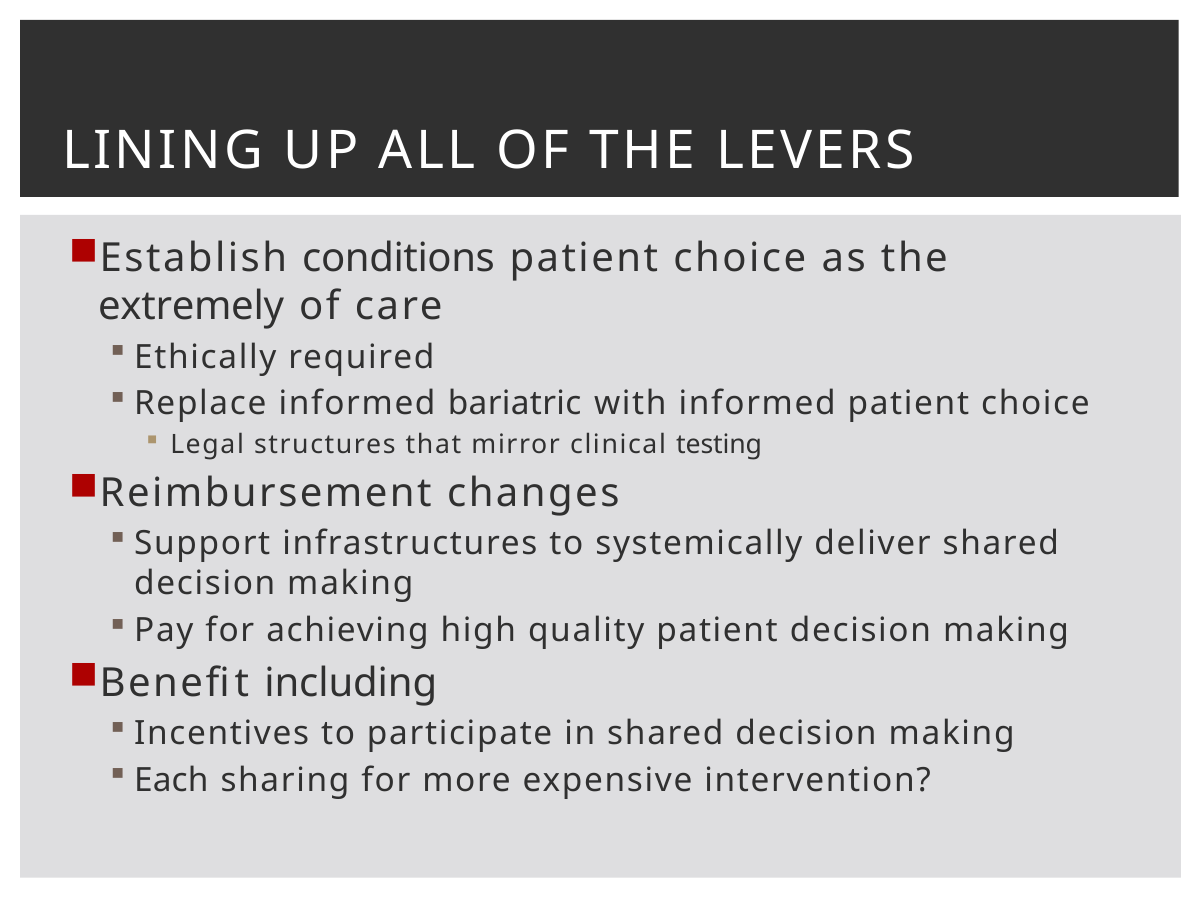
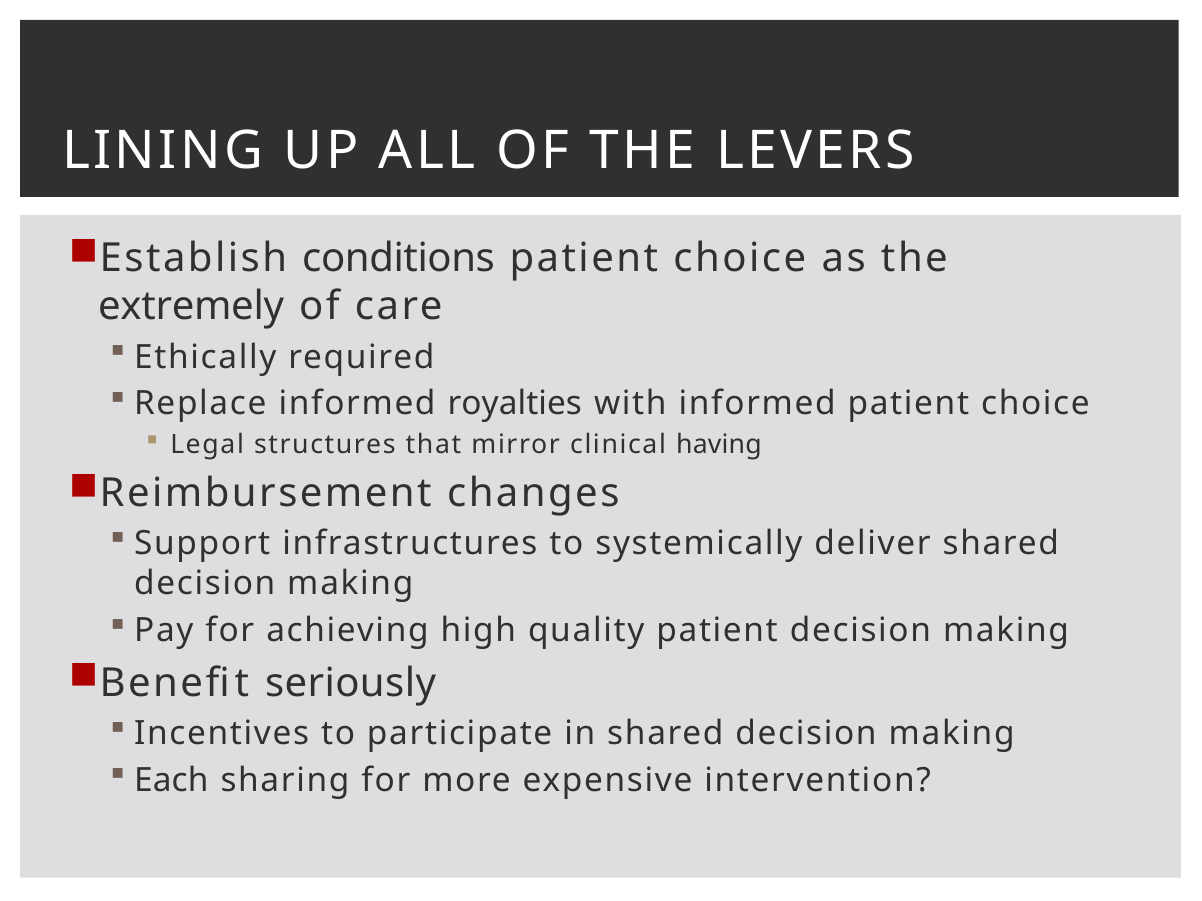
bariatric: bariatric -> royalties
testing: testing -> having
including: including -> seriously
